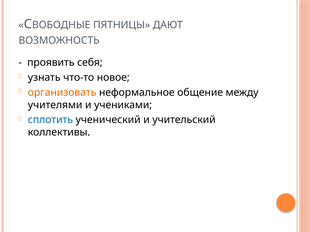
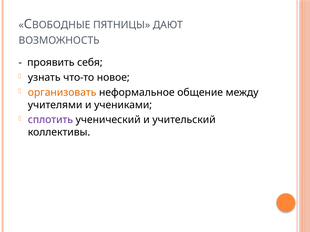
сплотить colour: blue -> purple
